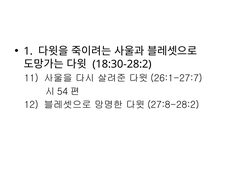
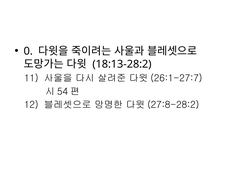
1: 1 -> 0
18:30-28:2: 18:30-28:2 -> 18:13-28:2
